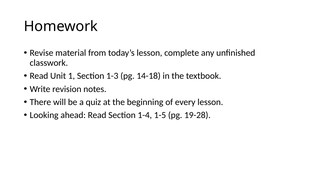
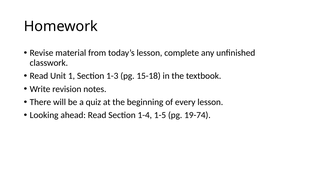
14-18: 14-18 -> 15-18
19-28: 19-28 -> 19-74
